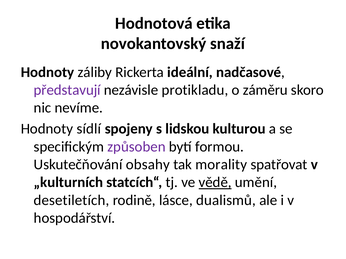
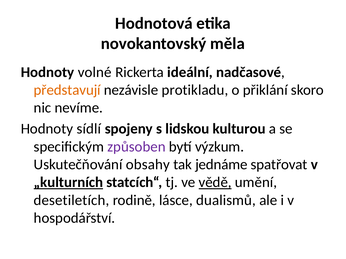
snaží: snaží -> měla
záliby: záliby -> volné
představují colour: purple -> orange
záměru: záměru -> přiklání
formou: formou -> výzkum
morality: morality -> jednáme
„kulturních underline: none -> present
